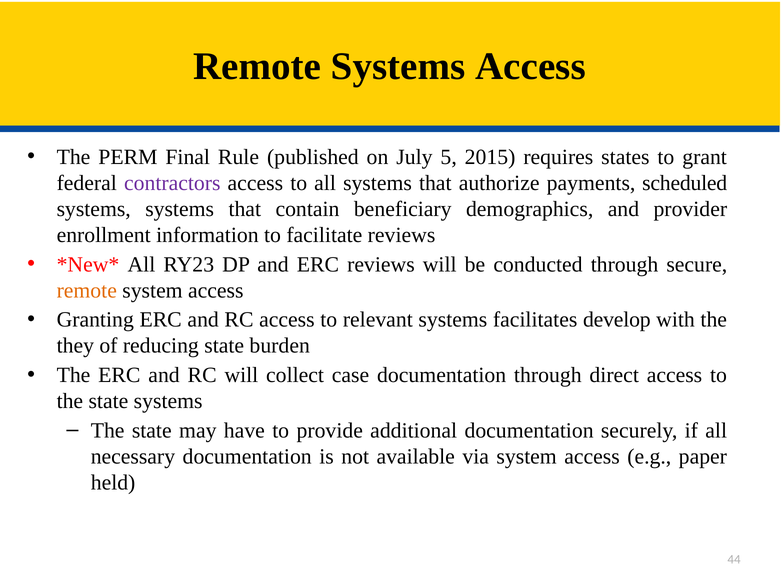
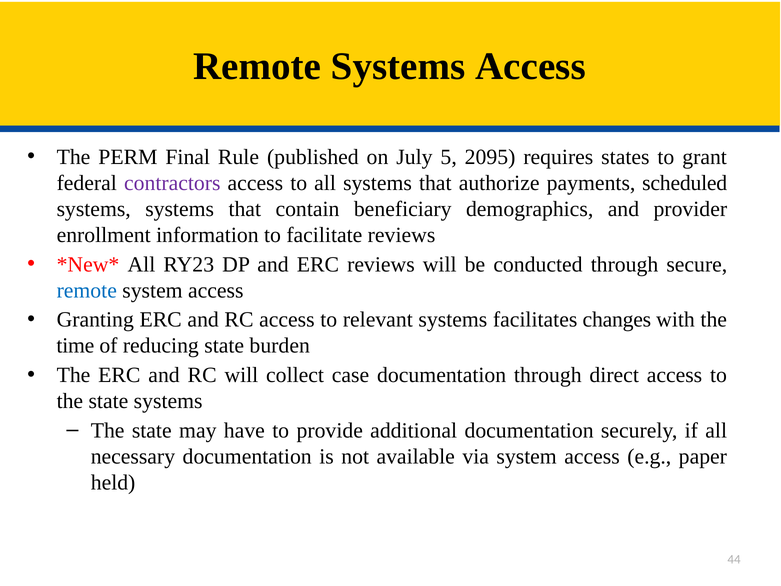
2015: 2015 -> 2095
remote at (87, 290) colour: orange -> blue
develop: develop -> changes
they: they -> time
